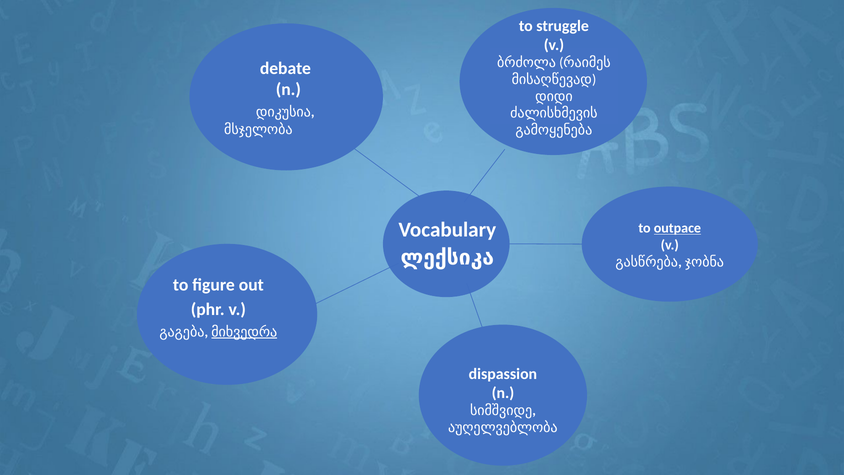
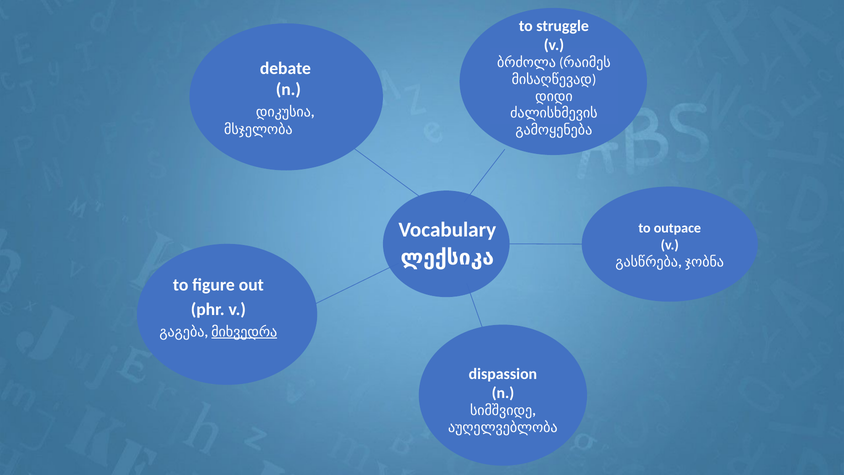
outpace underline: present -> none
